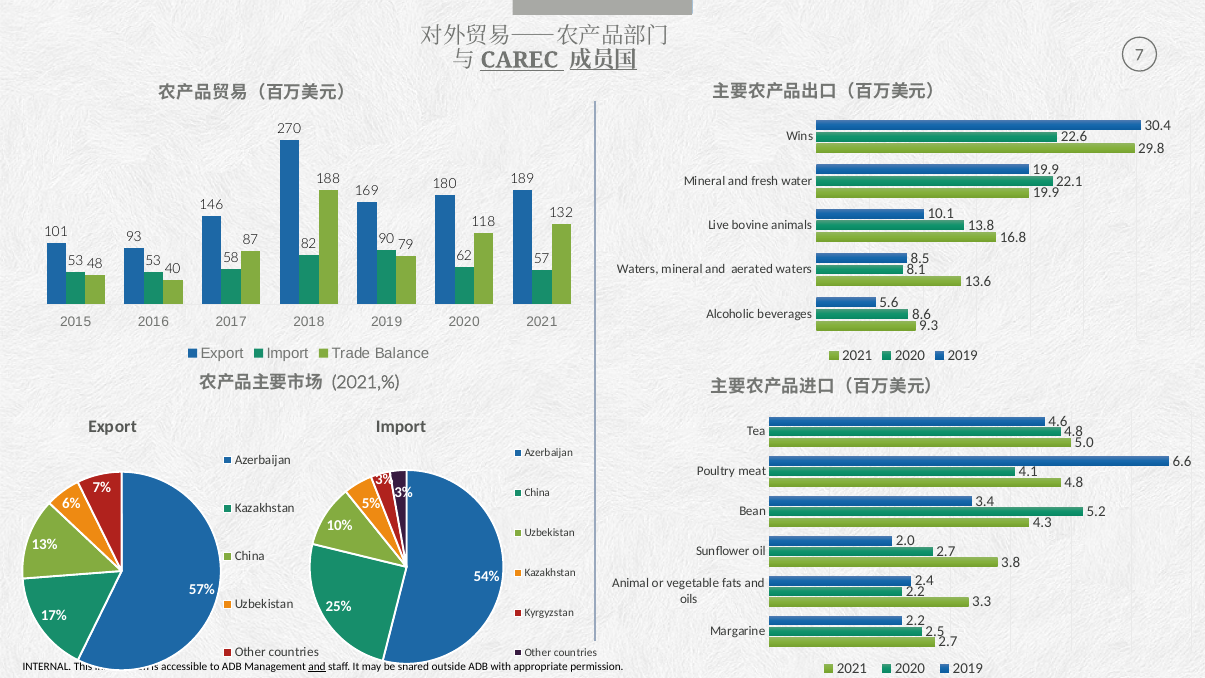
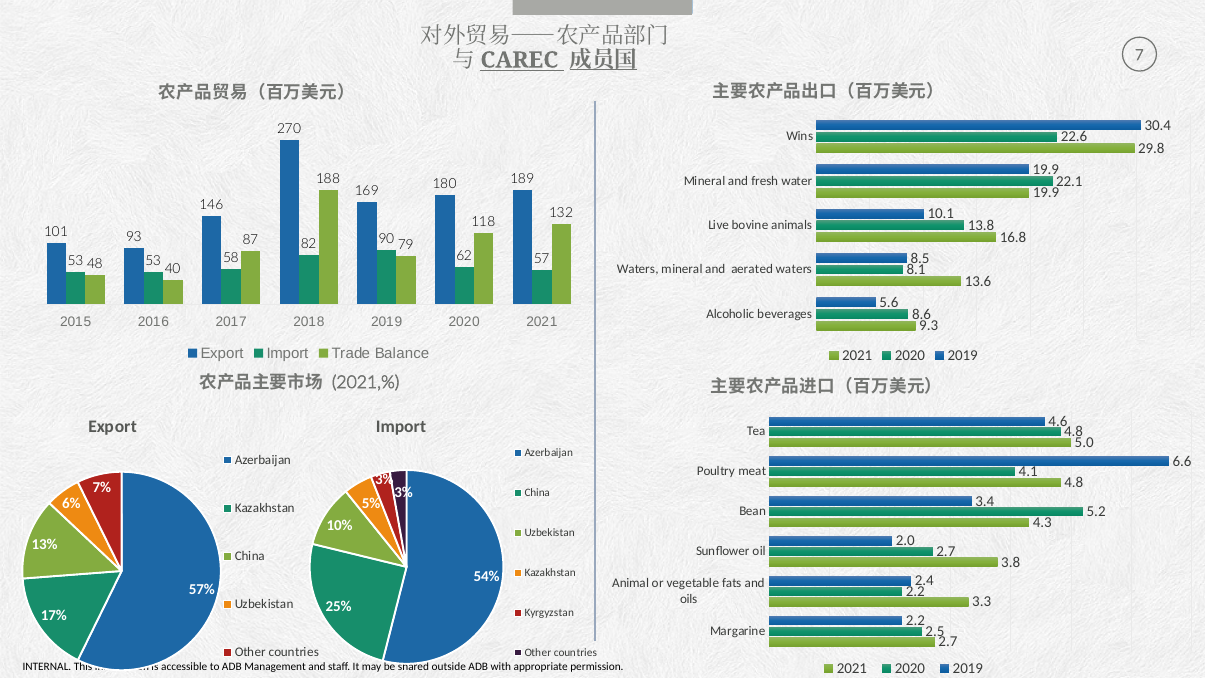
and at (317, 666) underline: present -> none
